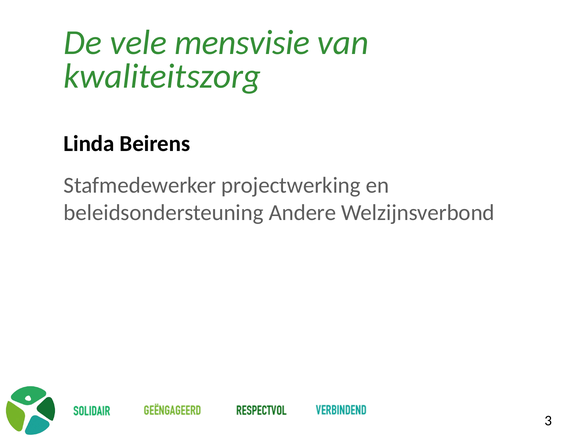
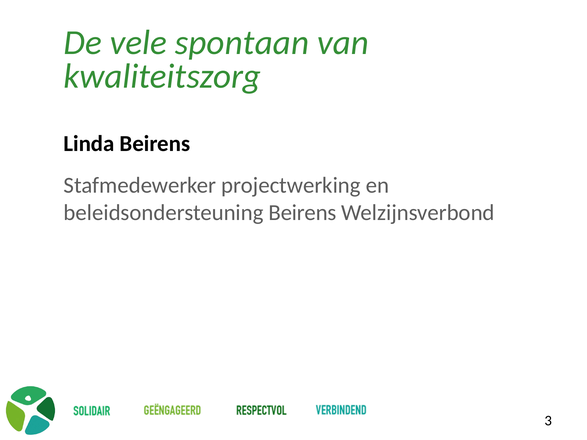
mensvisie: mensvisie -> spontaan
beleidsondersteuning Andere: Andere -> Beirens
